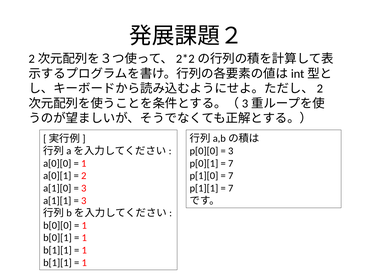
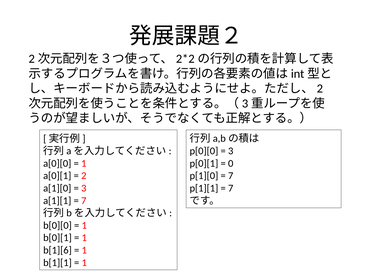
7 at (231, 163): 7 -> 0
3 at (84, 201): 3 -> 7
b[1][1 at (57, 250): b[1][1 -> b[1][6
